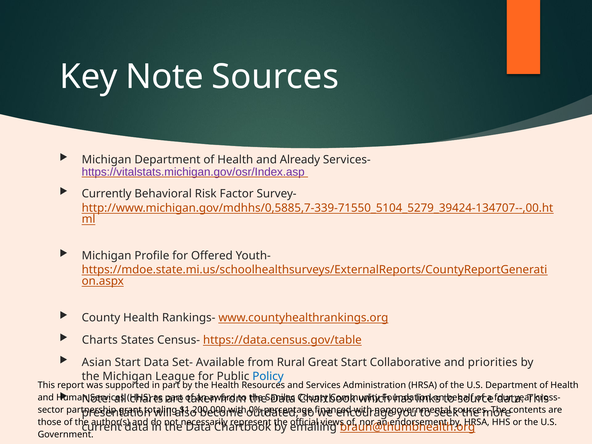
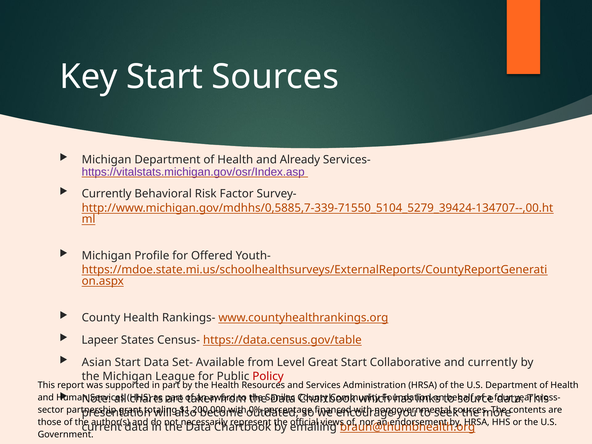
Key Note: Note -> Start
Charts at (100, 340): Charts -> Lapeer
Rural: Rural -> Level
and priorities: priorities -> currently
Policy colour: blue -> red
